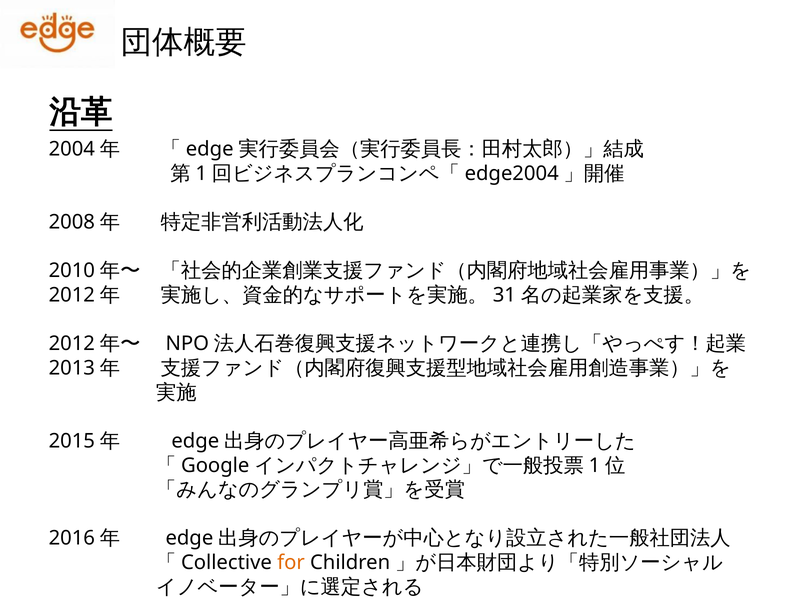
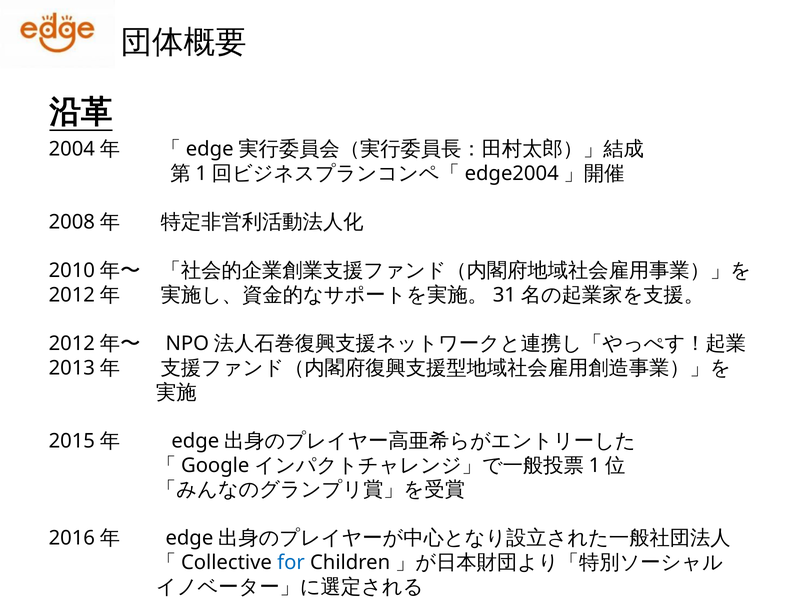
for colour: orange -> blue
